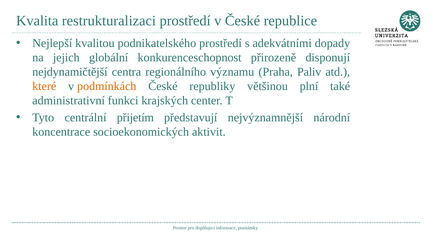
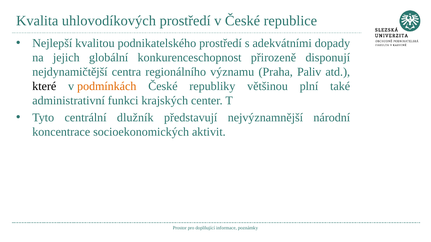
restrukturalizaci: restrukturalizaci -> uhlovodíkových
které colour: orange -> black
přijetím: přijetím -> dlužník
